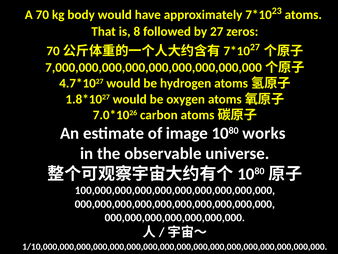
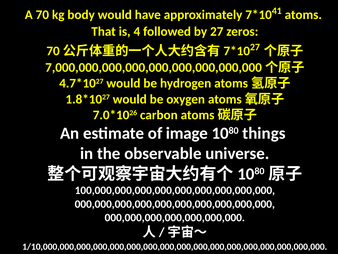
23: 23 -> 41
8: 8 -> 4
works: works -> things
